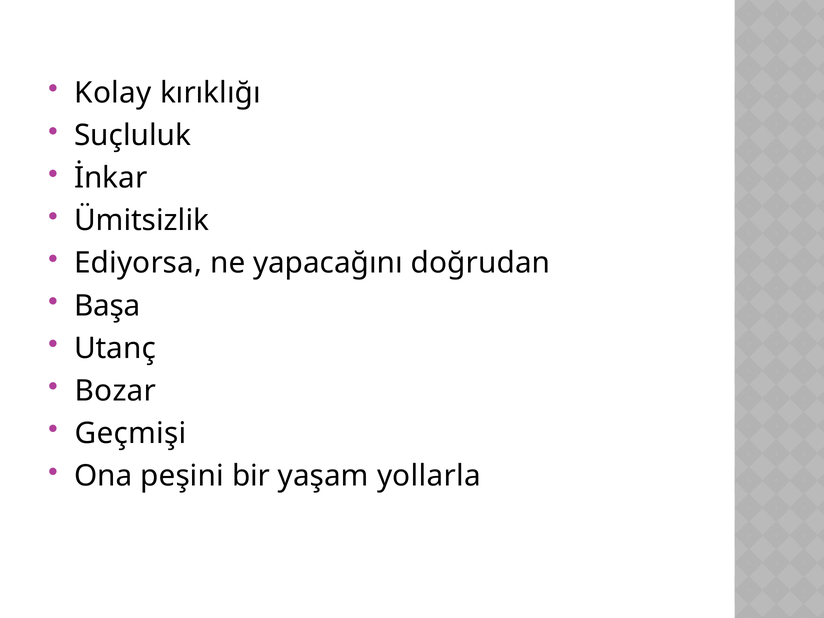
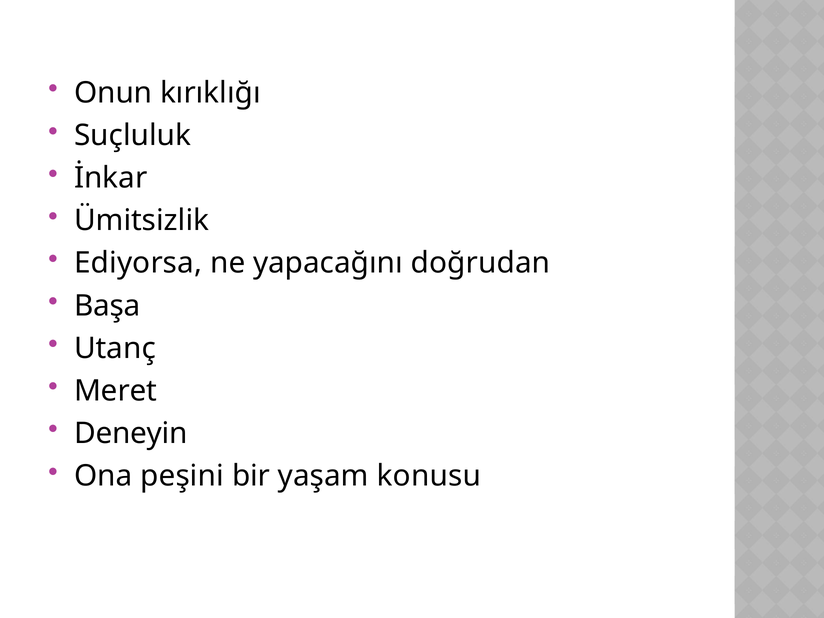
Kolay: Kolay -> Onun
Bozar: Bozar -> Meret
Geçmişi: Geçmişi -> Deneyin
yollarla: yollarla -> konusu
